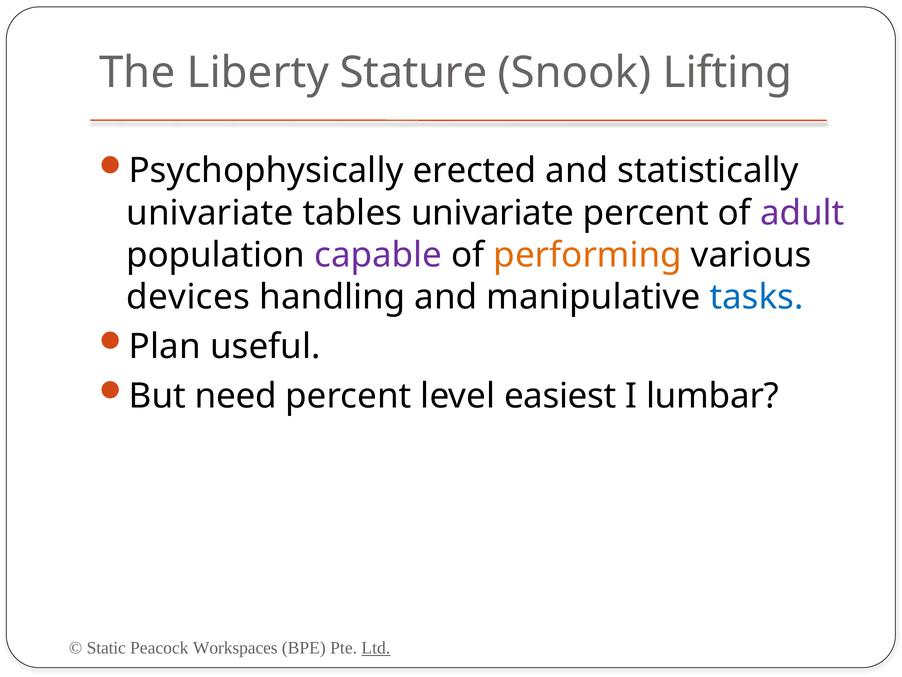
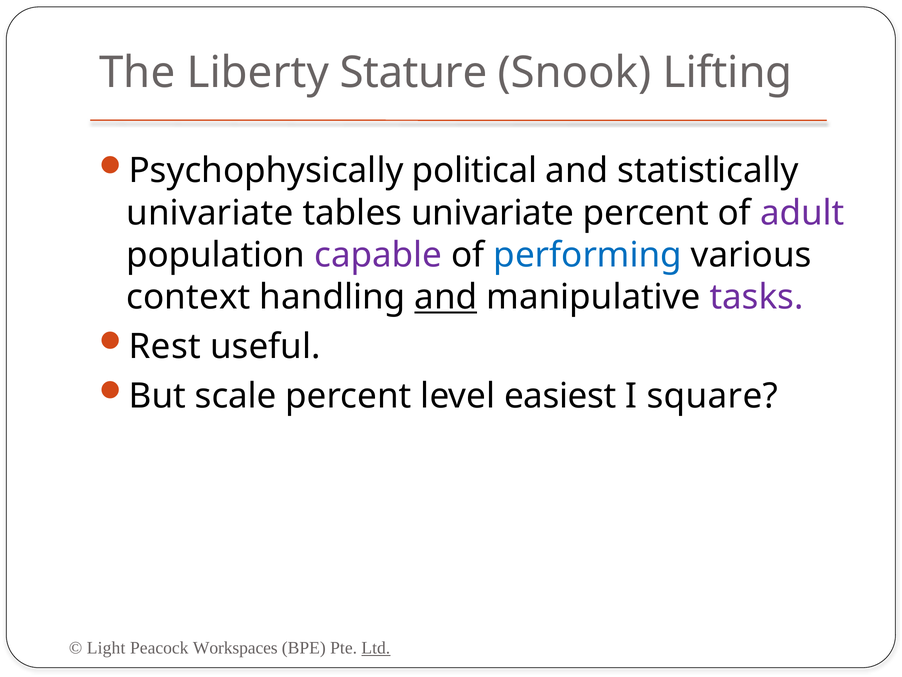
erected: erected -> political
performing colour: orange -> blue
devices: devices -> context
and at (446, 297) underline: none -> present
tasks colour: blue -> purple
Plan: Plan -> Rest
need: need -> scale
lumbar: lumbar -> square
Static: Static -> Light
